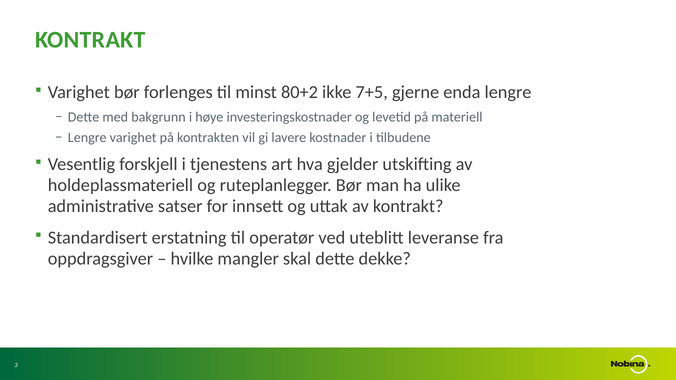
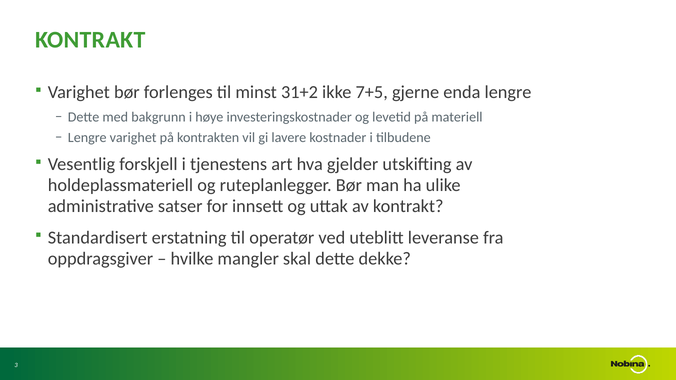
80+2: 80+2 -> 31+2
